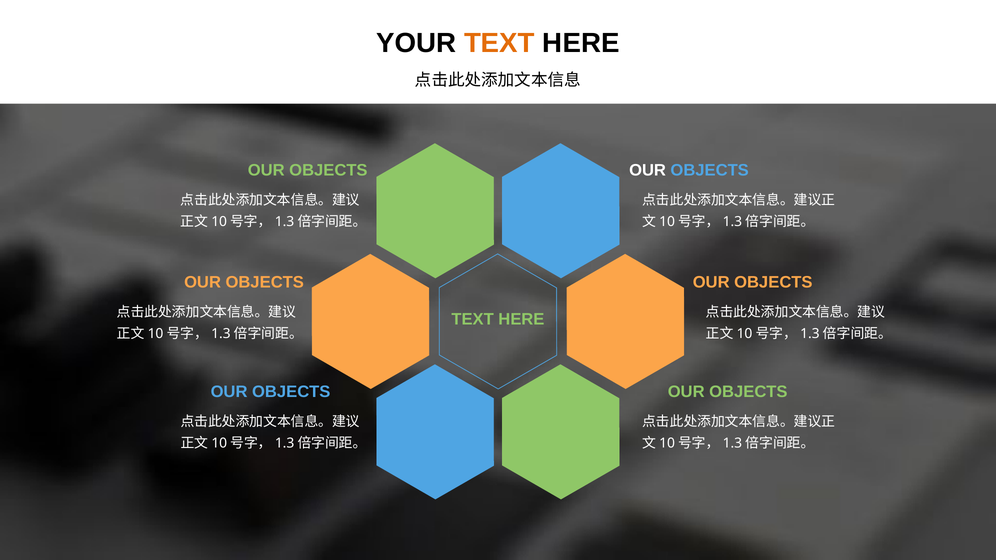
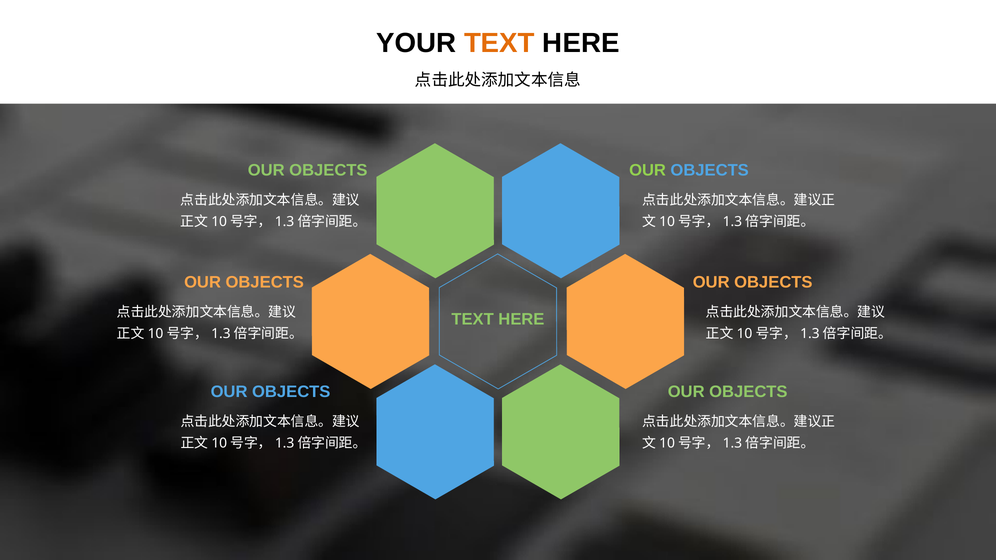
OUR at (648, 170) colour: white -> light green
